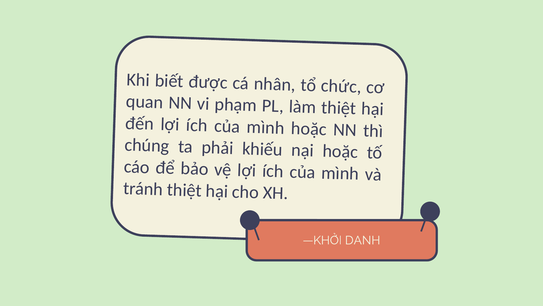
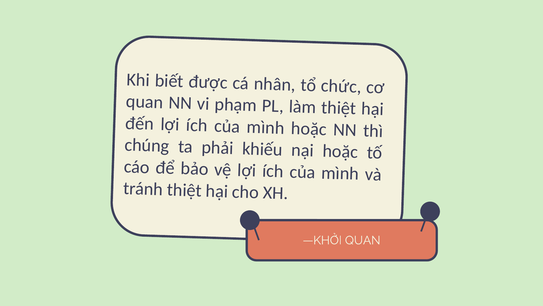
—KHỞI DANH: DANH -> QUAN
